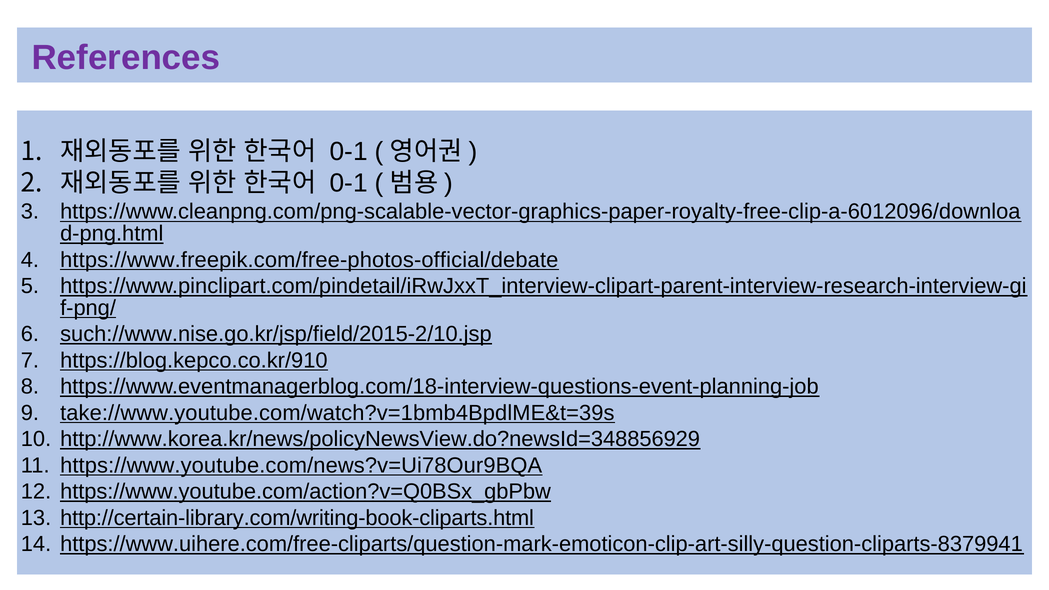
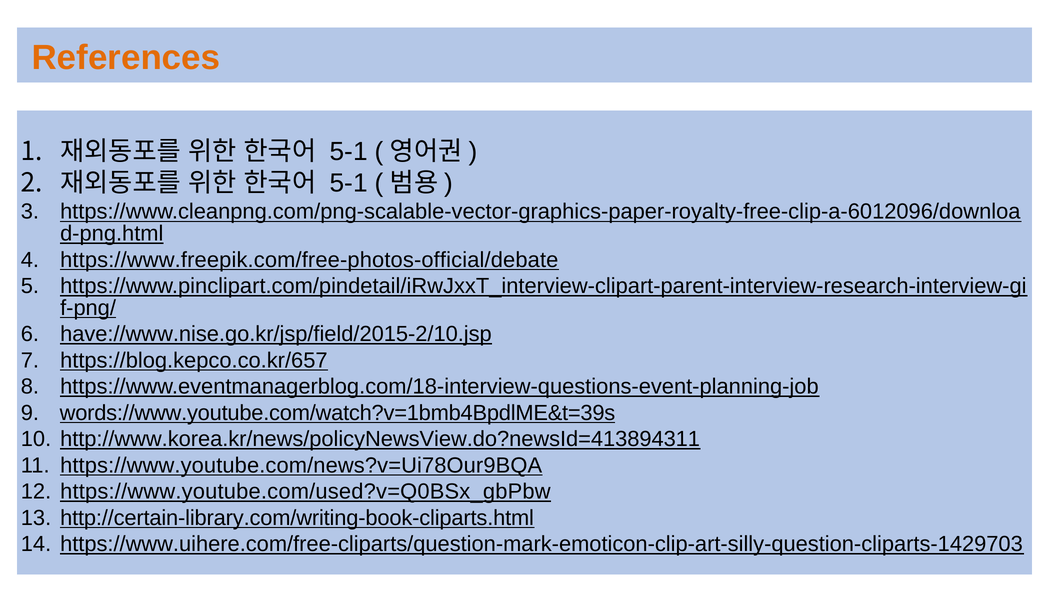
References colour: purple -> orange
0-1 at (349, 152): 0-1 -> 5-1
0-1 at (349, 183): 0-1 -> 5-1
such://www.nise.go.kr/jsp/field/2015-2/10.jsp: such://www.nise.go.kr/jsp/field/2015-2/10.jsp -> have://www.nise.go.kr/jsp/field/2015-2/10.jsp
https://blog.kepco.co.kr/910: https://blog.kepco.co.kr/910 -> https://blog.kepco.co.kr/657
take://www.youtube.com/watch?v=1bmb4BpdlME&t=39s: take://www.youtube.com/watch?v=1bmb4BpdlME&t=39s -> words://www.youtube.com/watch?v=1bmb4BpdlME&t=39s
http://www.korea.kr/news/policyNewsView.do?newsId=348856929: http://www.korea.kr/news/policyNewsView.do?newsId=348856929 -> http://www.korea.kr/news/policyNewsView.do?newsId=413894311
https://www.youtube.com/action?v=Q0BSx_gbPbw: https://www.youtube.com/action?v=Q0BSx_gbPbw -> https://www.youtube.com/used?v=Q0BSx_gbPbw
https://www.uihere.com/free-cliparts/question-mark-emoticon-clip-art-silly-question-cliparts-8379941: https://www.uihere.com/free-cliparts/question-mark-emoticon-clip-art-silly-question-cliparts-8379941 -> https://www.uihere.com/free-cliparts/question-mark-emoticon-clip-art-silly-question-cliparts-1429703
